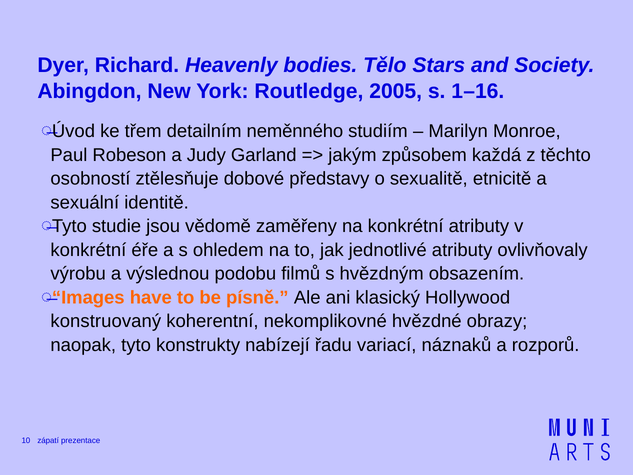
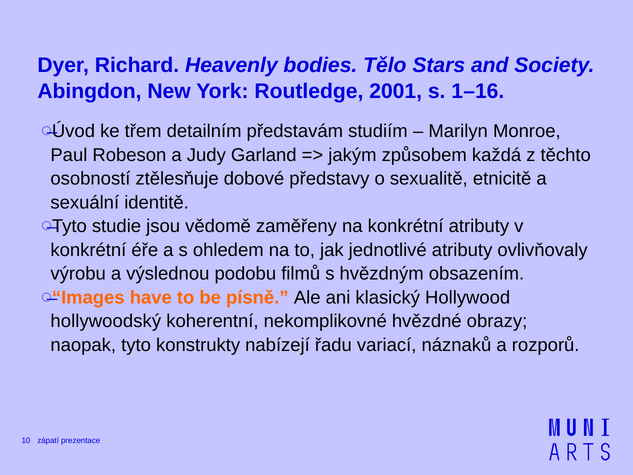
2005: 2005 -> 2001
neměnného: neměnného -> představám
konstruovaný: konstruovaný -> hollywoodský
